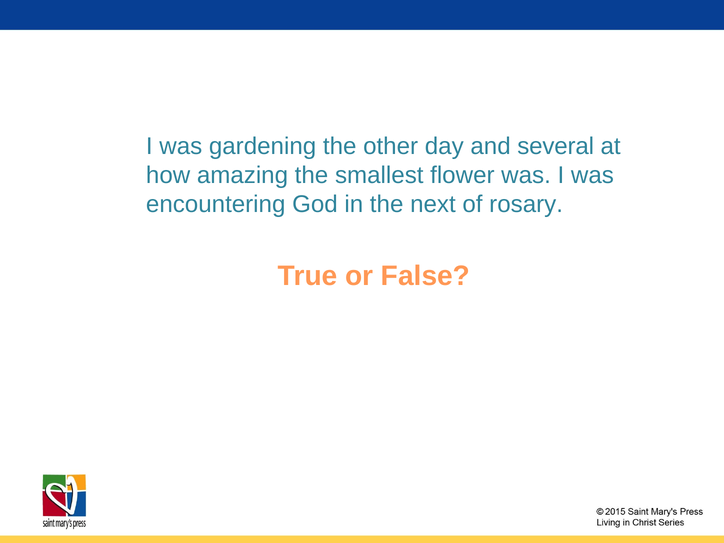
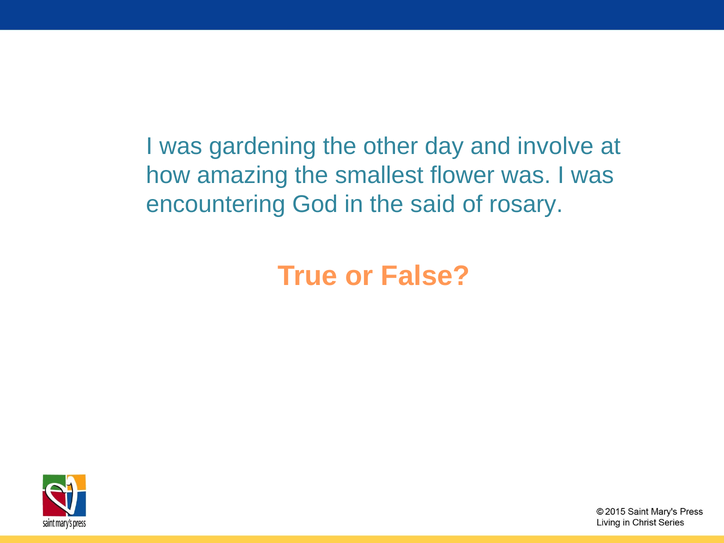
several: several -> involve
next: next -> said
